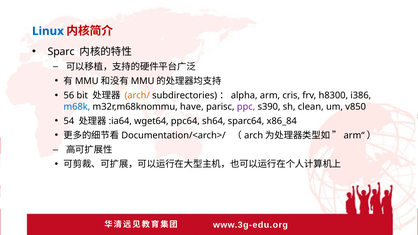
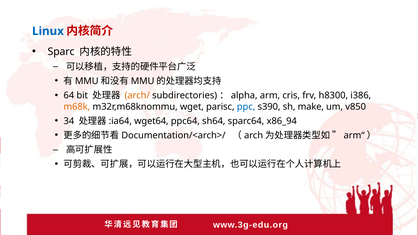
56: 56 -> 64
m68k colour: blue -> orange
have: have -> wget
ppc colour: purple -> blue
clean: clean -> make
54: 54 -> 34
x86_84: x86_84 -> x86_94
